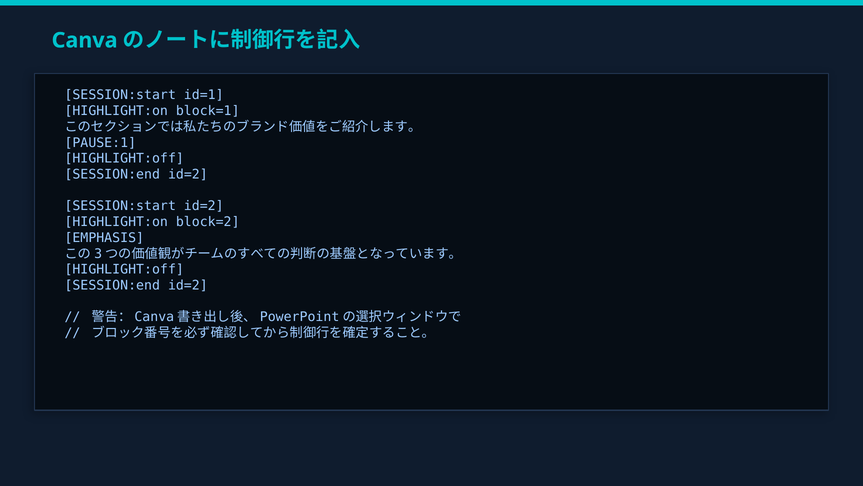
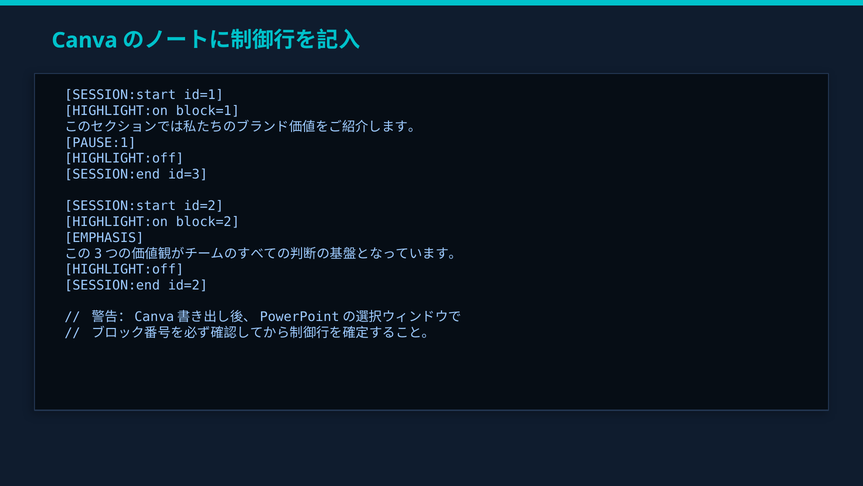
id=2 at (188, 174): id=2 -> id=3
